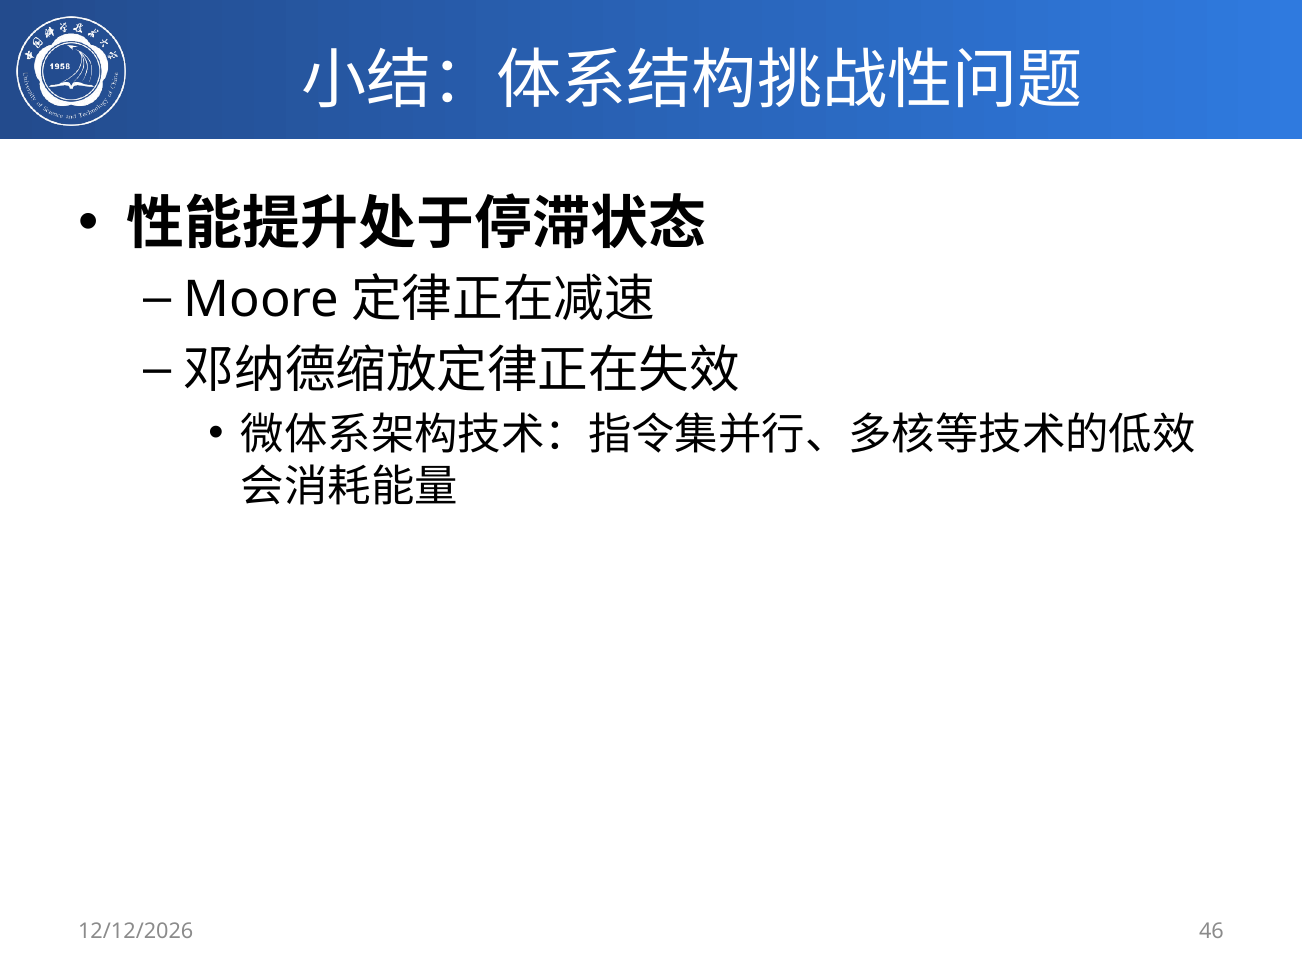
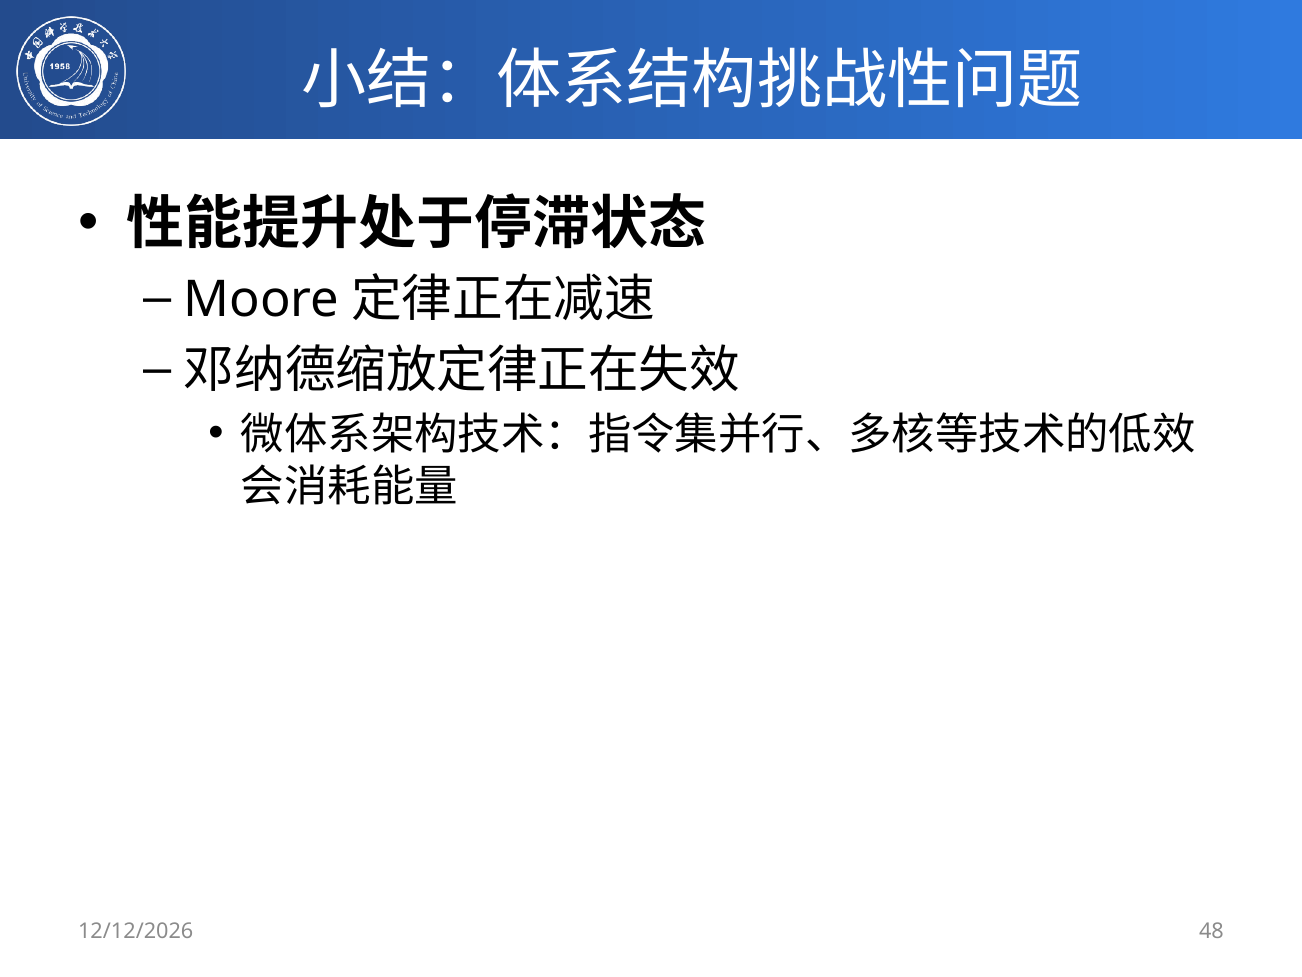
46: 46 -> 48
